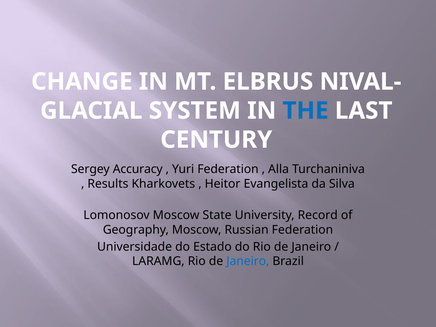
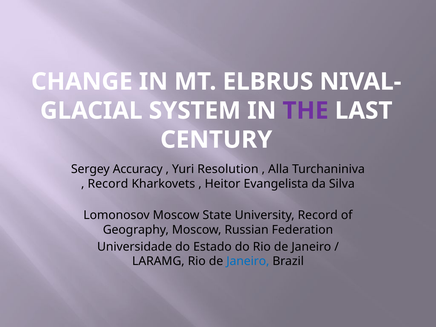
THE colour: blue -> purple
Yuri Federation: Federation -> Resolution
Results at (108, 184): Results -> Record
